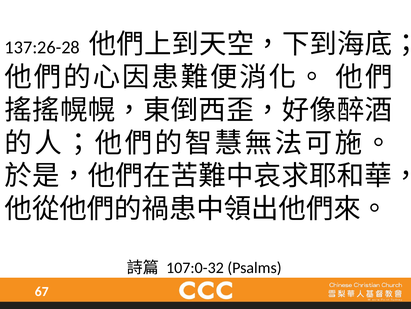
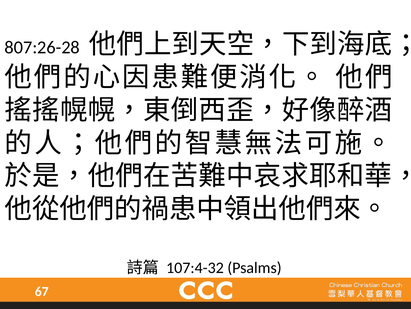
137:26-28: 137:26-28 -> 807:26-28
107:0-32: 107:0-32 -> 107:4-32
